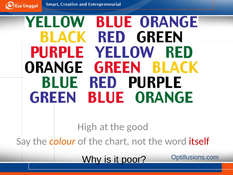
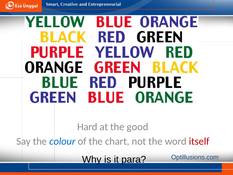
High: High -> Hard
colour colour: orange -> blue
poor: poor -> para
